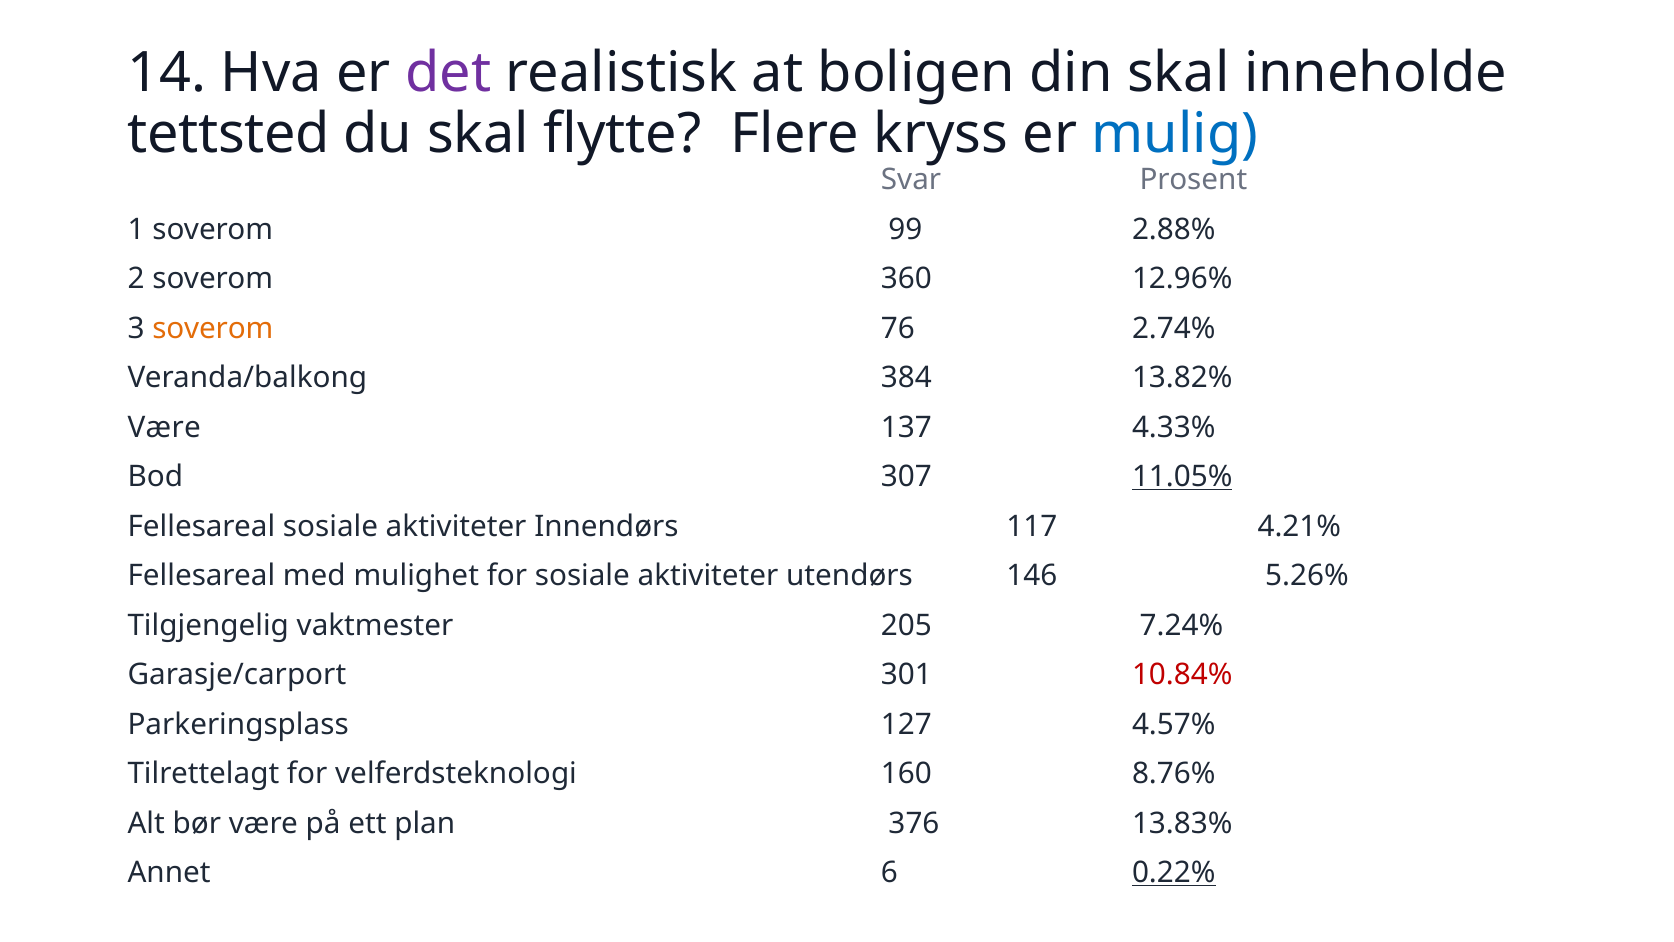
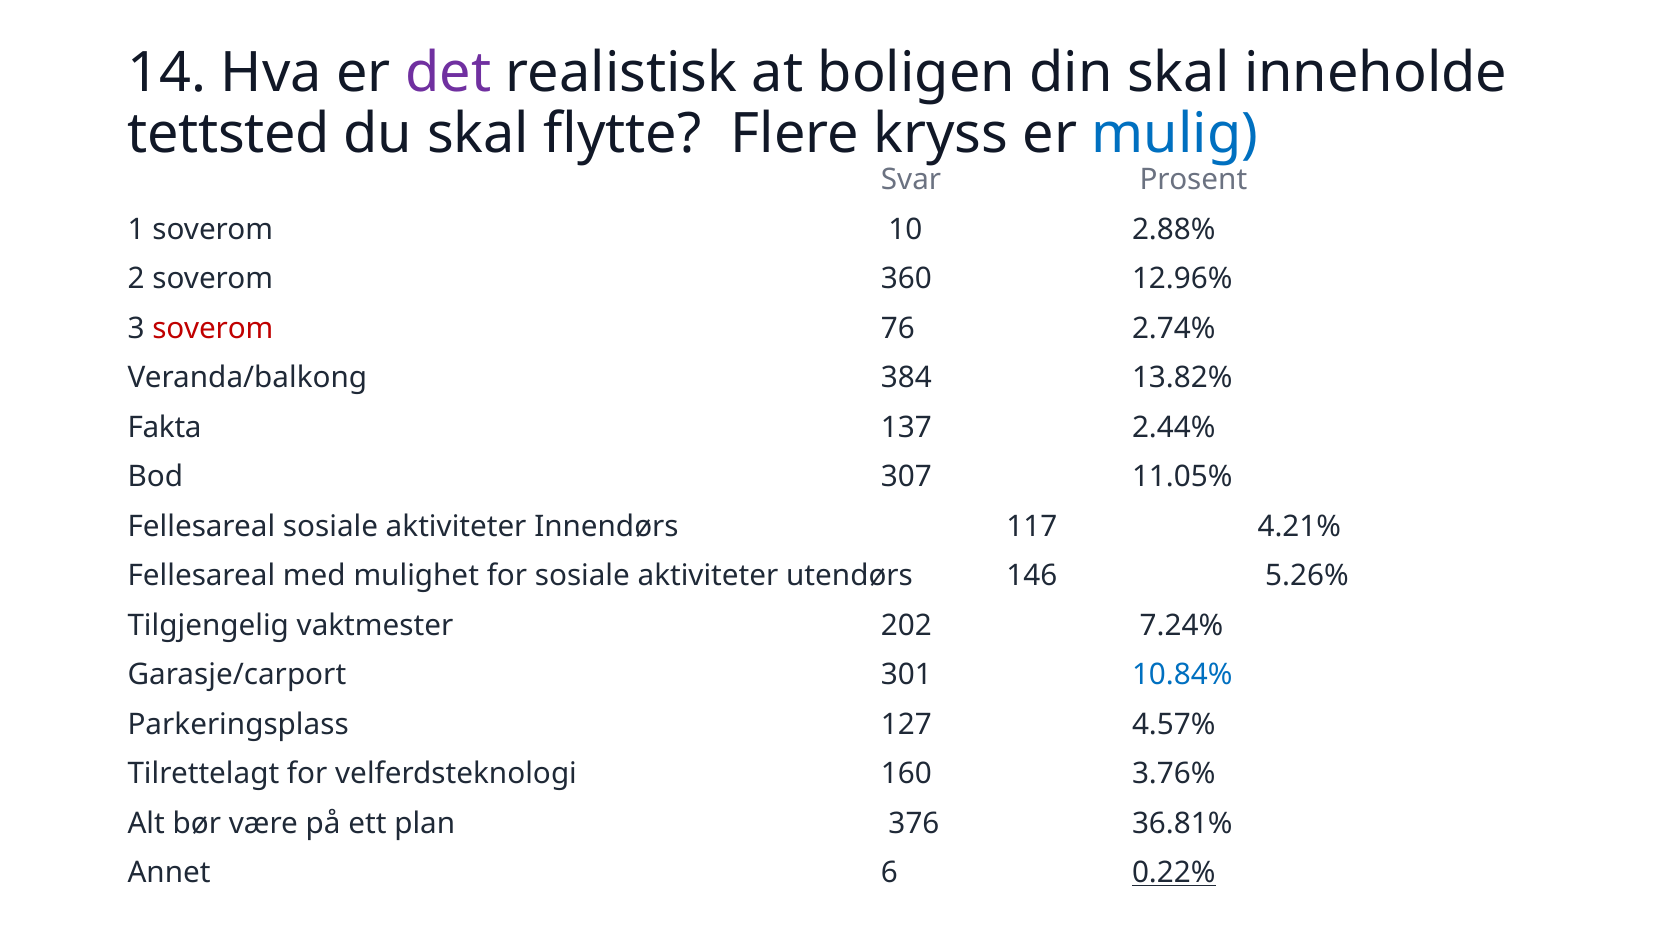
99: 99 -> 10
soverom at (213, 328) colour: orange -> red
Være at (164, 427): Være -> Fakta
4.33%: 4.33% -> 2.44%
11.05% underline: present -> none
205: 205 -> 202
10.84% colour: red -> blue
8.76%: 8.76% -> 3.76%
13.83%: 13.83% -> 36.81%
